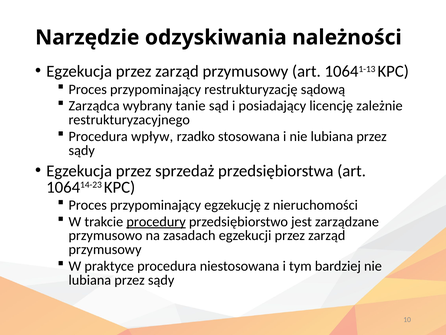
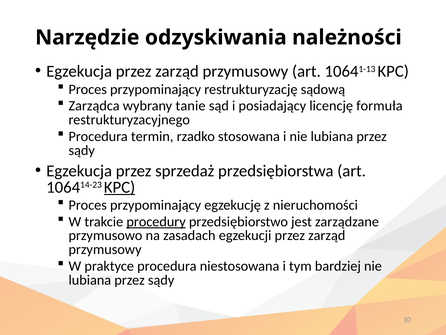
zależnie: zależnie -> formuła
wpływ: wpływ -> termin
KPC at (120, 187) underline: none -> present
